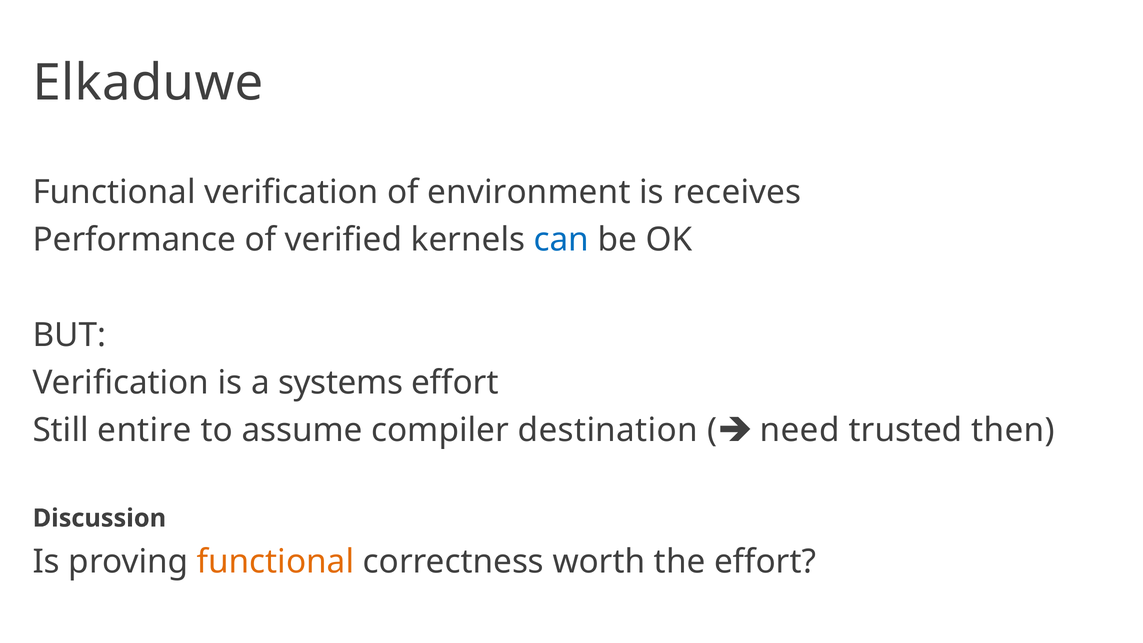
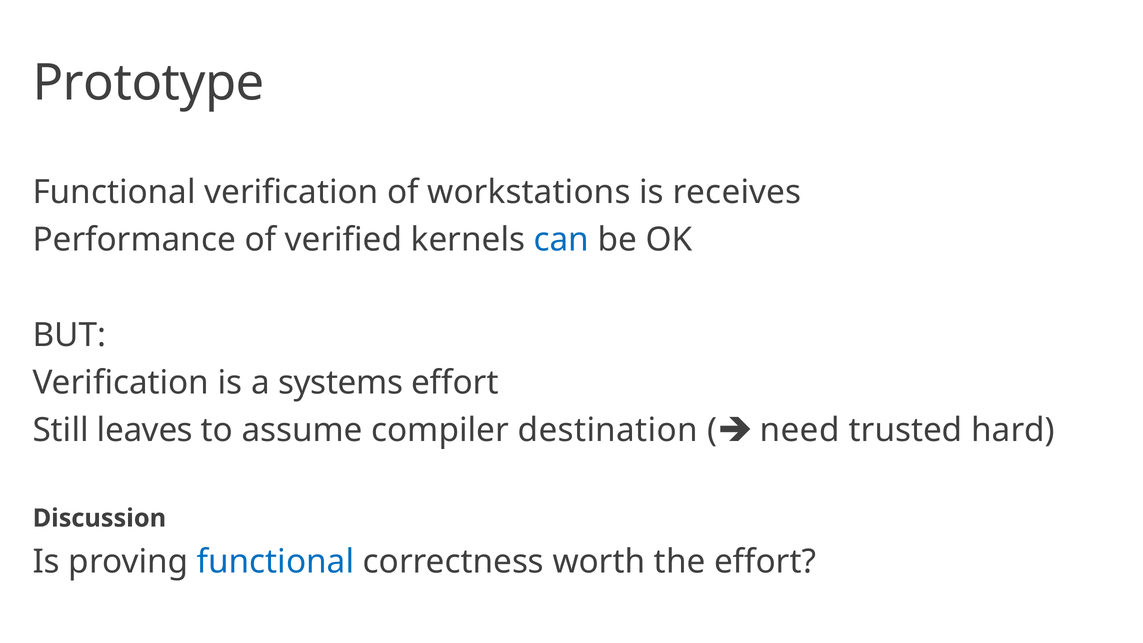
Elkaduwe: Elkaduwe -> Prototype
environment: environment -> workstations
entire: entire -> leaves
then: then -> hard
functional at (275, 562) colour: orange -> blue
